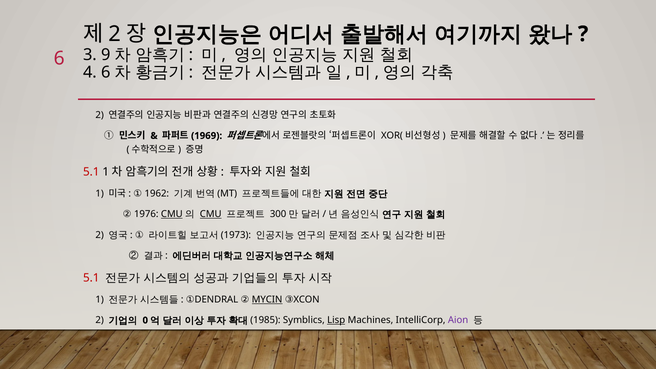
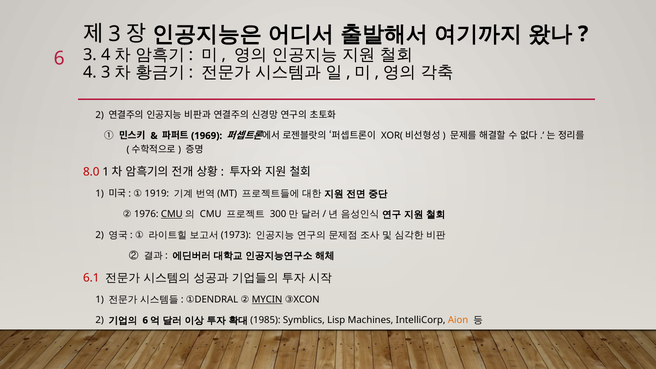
2 at (115, 34): 2 -> 3
3 9: 9 -> 4
4 6: 6 -> 3
5.1 at (91, 172): 5.1 -> 8.0
1962: 1962 -> 1919
CMU at (211, 214) underline: present -> none
5.1 at (91, 278): 5.1 -> 6.1
0 at (145, 320): 0 -> 6
Lisp underline: present -> none
Aion colour: purple -> orange
